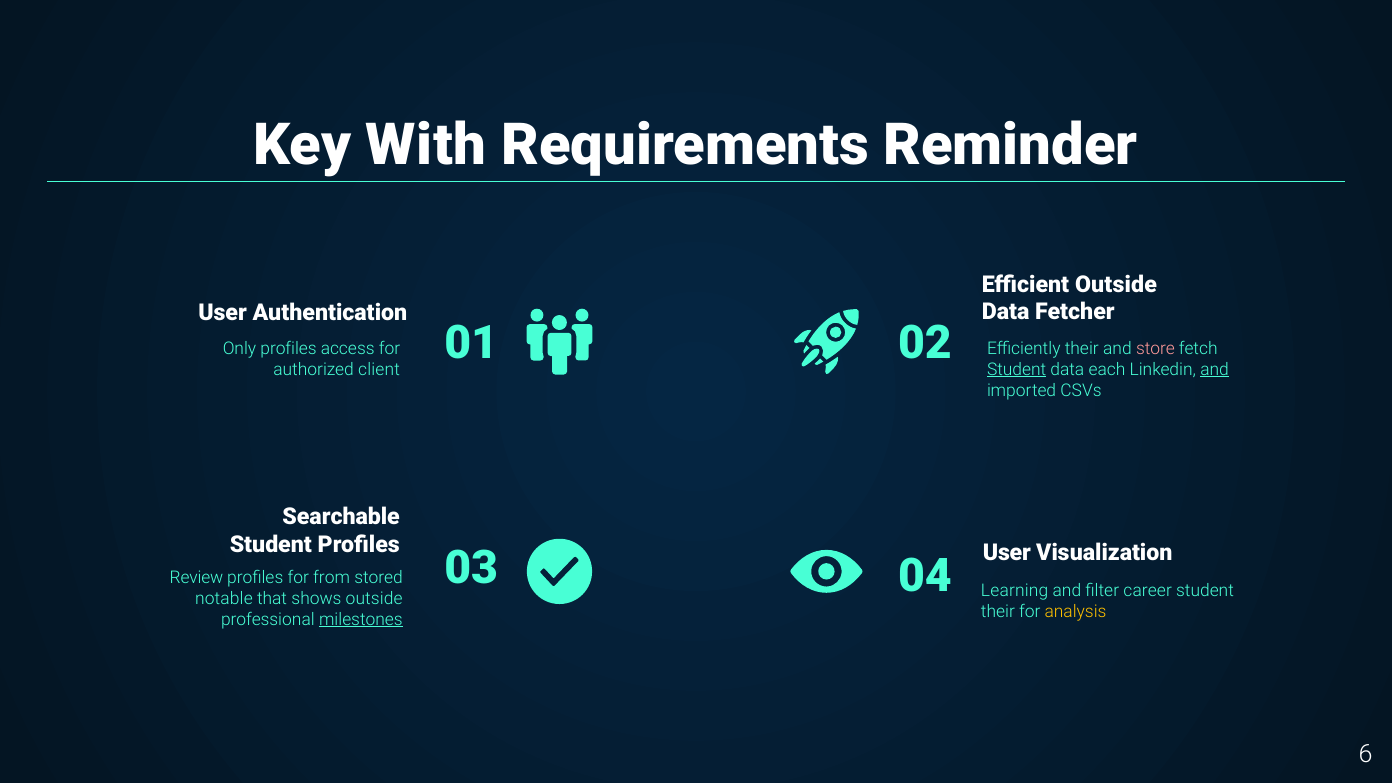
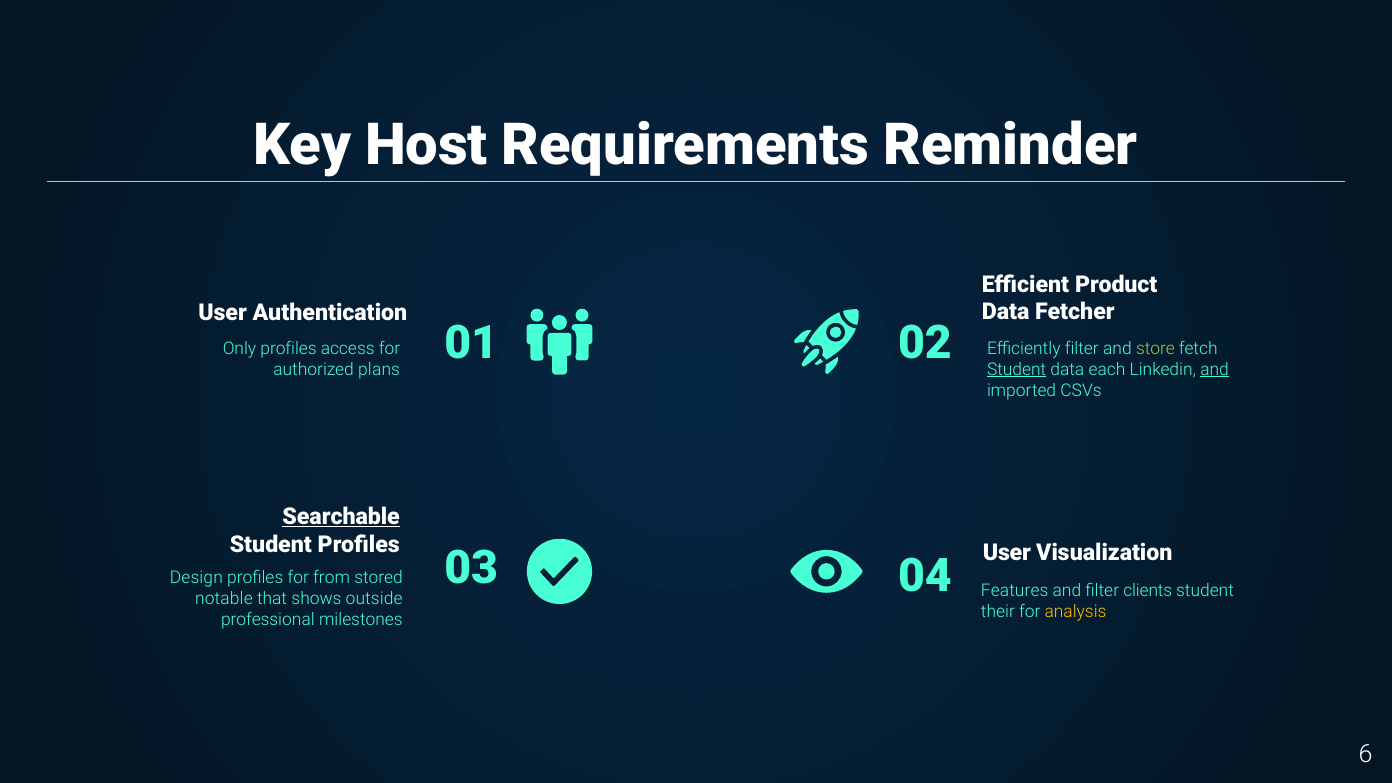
With: With -> Host
Efficient Outside: Outside -> Product
Efficiently their: their -> filter
store colour: pink -> light green
client: client -> plans
Searchable underline: none -> present
Review: Review -> Design
Learning: Learning -> Features
career: career -> clients
milestones underline: present -> none
